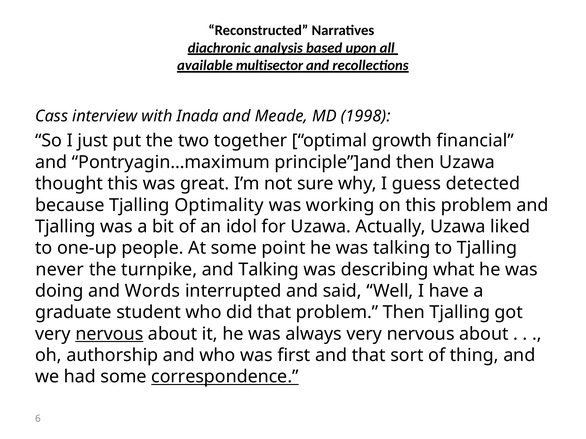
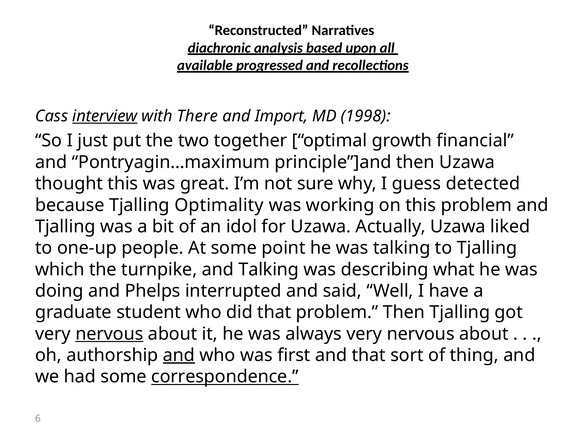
multisector: multisector -> progressed
interview underline: none -> present
Inada: Inada -> There
Meade: Meade -> Import
never: never -> which
Words: Words -> Phelps
and at (179, 356) underline: none -> present
